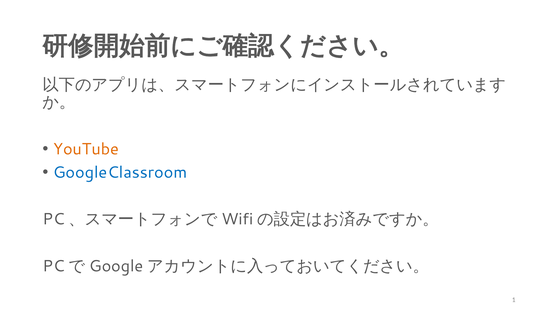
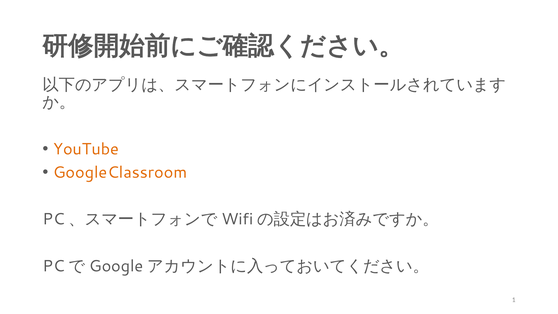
GoogleClassroom colour: blue -> orange
